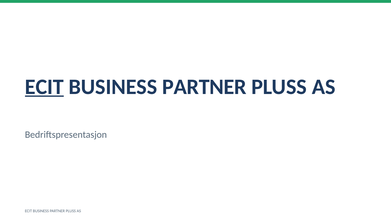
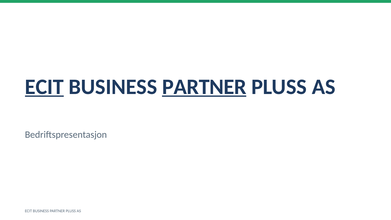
PARTNER at (204, 87) underline: none -> present
